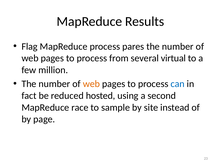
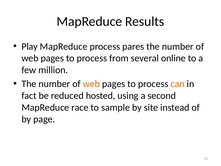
Flag: Flag -> Play
virtual: virtual -> online
can colour: blue -> orange
